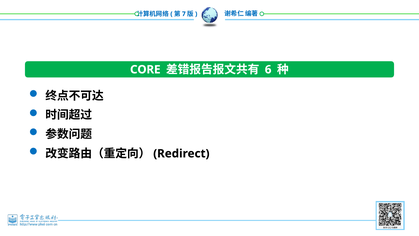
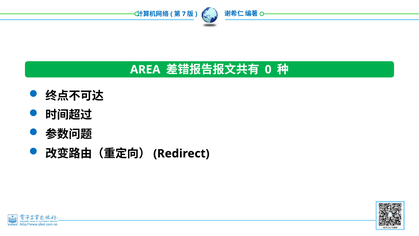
CORE: CORE -> AREA
6: 6 -> 0
